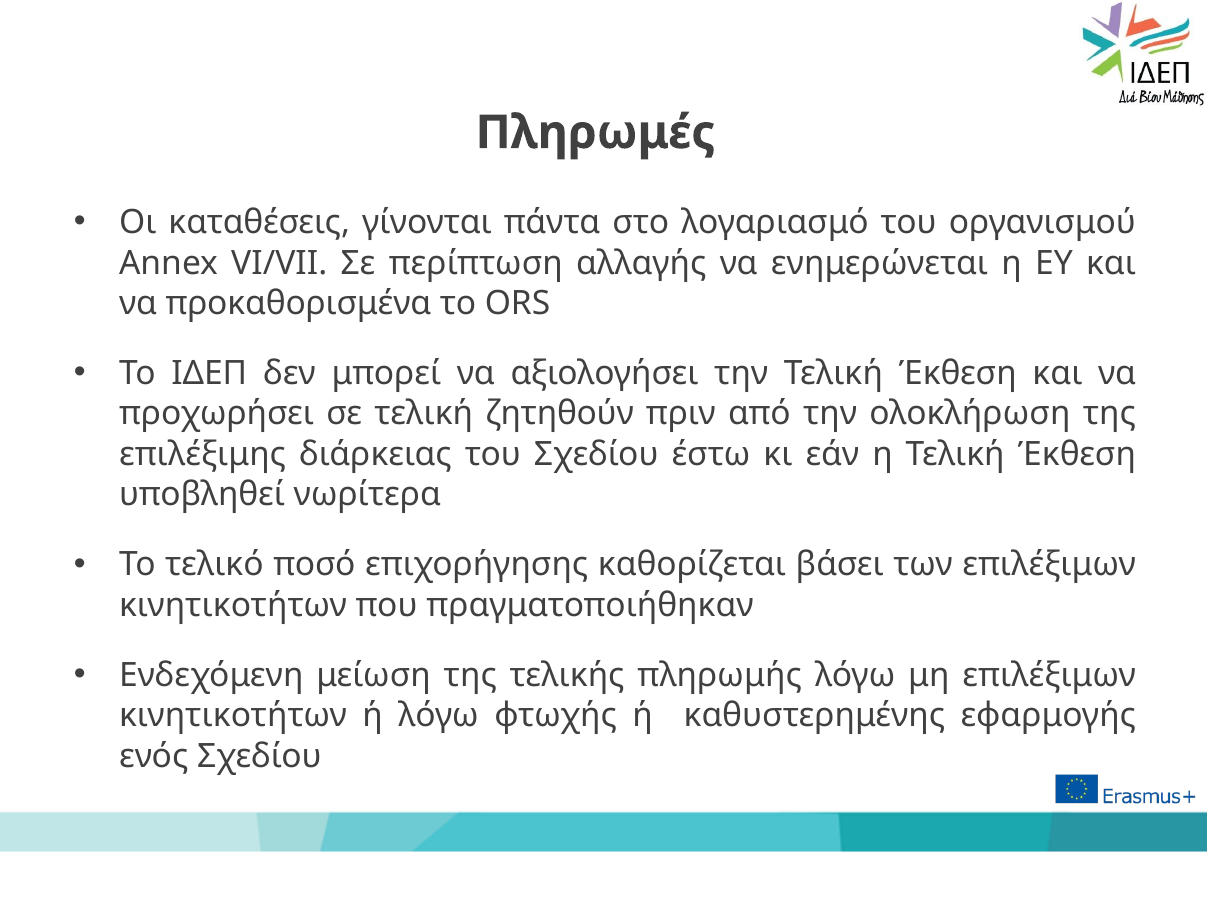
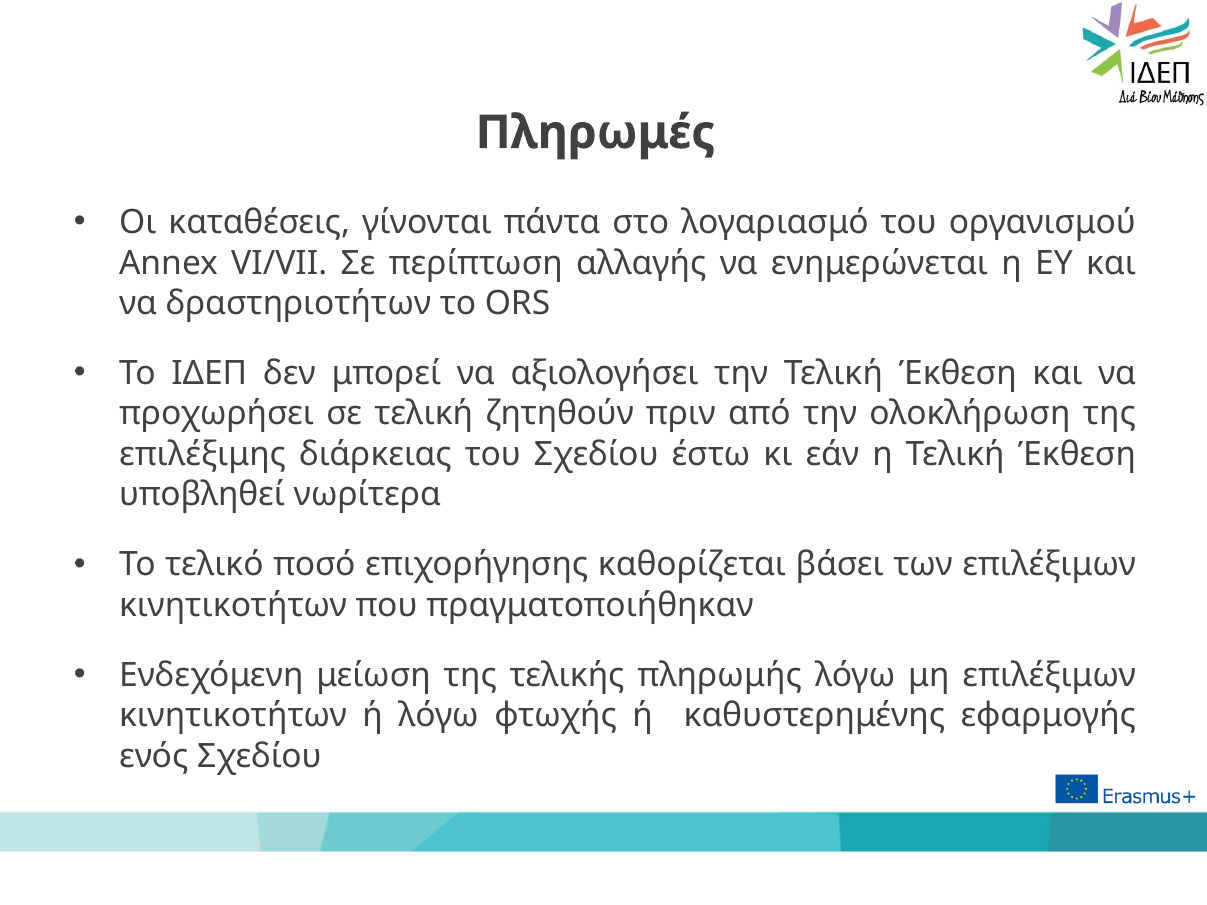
προκαθορισμένα: προκαθορισμένα -> δραστηριοτήτων
